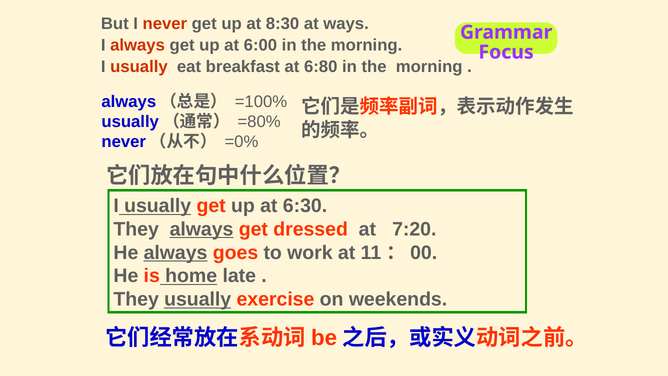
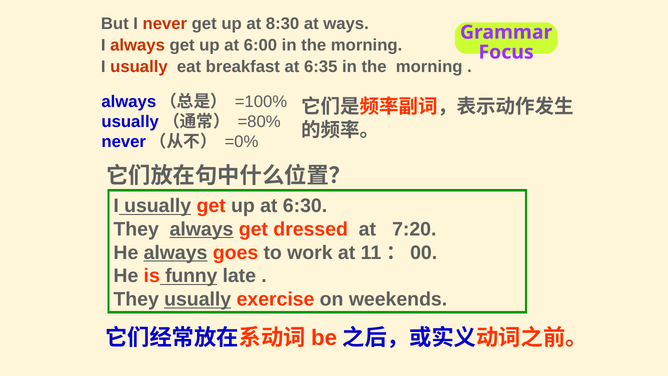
6:80: 6:80 -> 6:35
home: home -> funny
